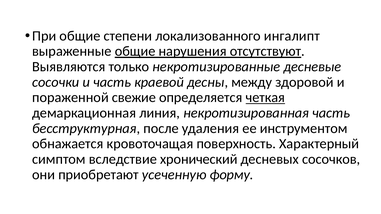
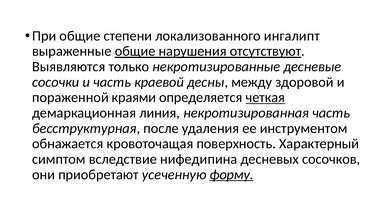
свежие: свежие -> краями
хронический: хронический -> нифедипина
форму underline: none -> present
